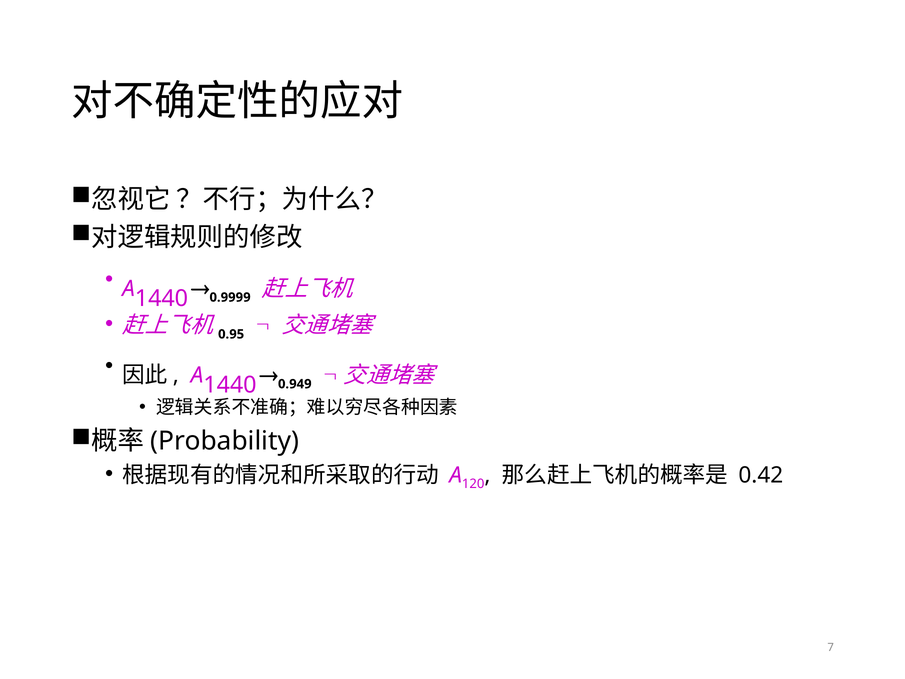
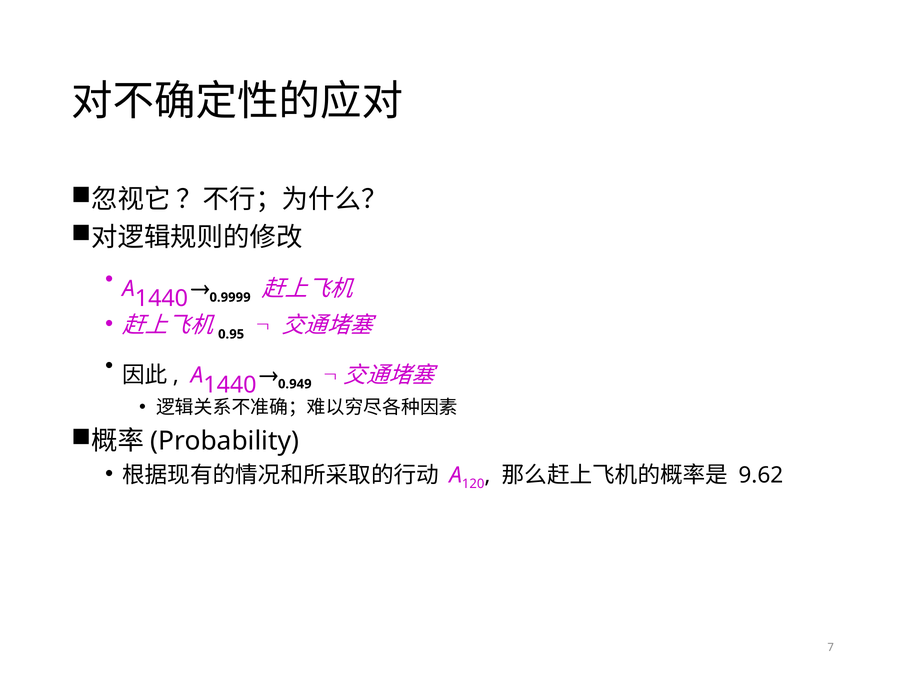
0.42: 0.42 -> 9.62
